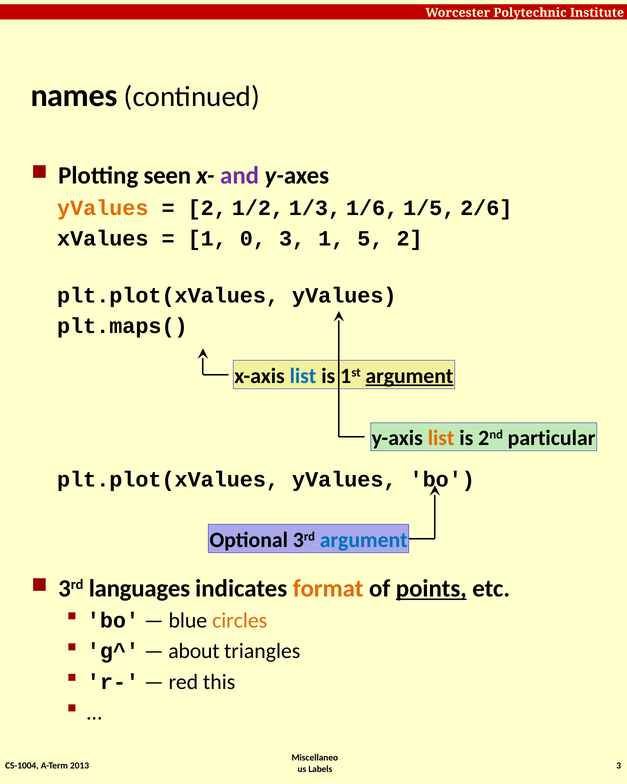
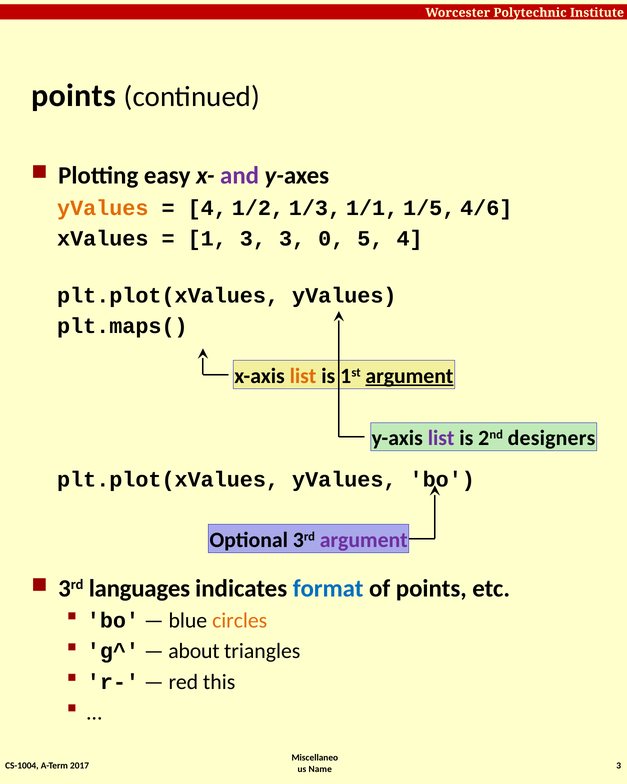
names at (74, 96): names -> points
seen: seen -> easy
2 at (207, 208): 2 -> 4
1/6: 1/6 -> 1/1
2/6: 2/6 -> 4/6
1 0: 0 -> 3
3 1: 1 -> 0
5 2: 2 -> 4
list at (303, 376) colour: blue -> orange
list at (441, 438) colour: orange -> purple
particular: particular -> designers
argument at (364, 540) colour: blue -> purple
format colour: orange -> blue
points at (431, 588) underline: present -> none
2013: 2013 -> 2017
Labels: Labels -> Name
